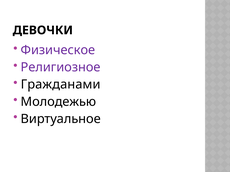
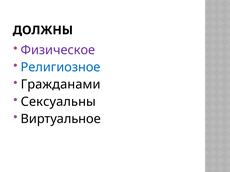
ДЕВОЧКИ: ДЕВОЧКИ -> ДОЛЖНЫ
Религиозное colour: purple -> blue
Молодежью: Молодежью -> Сексуальны
